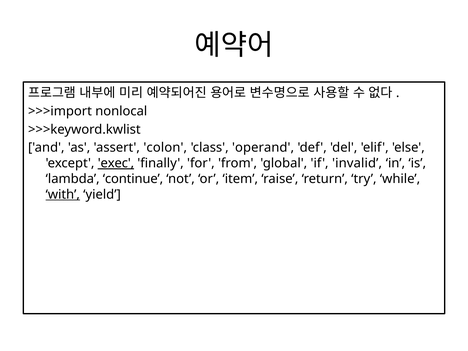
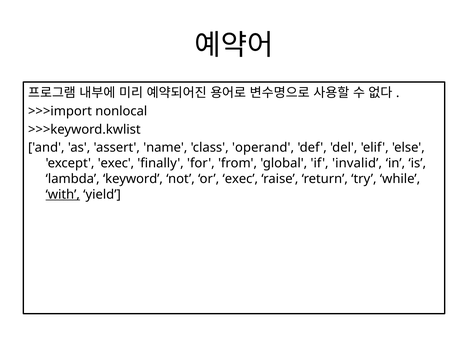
colon: colon -> name
exec at (116, 163) underline: present -> none
continue: continue -> keyword
or item: item -> exec
